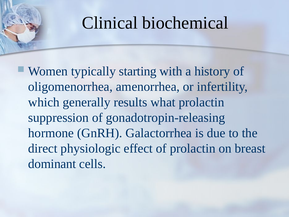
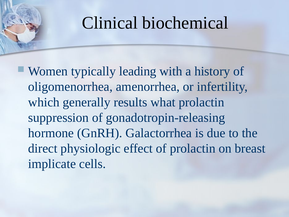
starting: starting -> leading
dominant: dominant -> implicate
